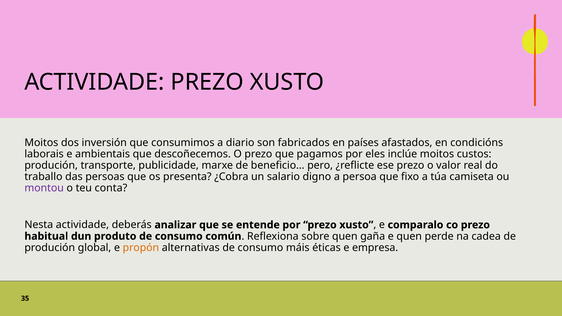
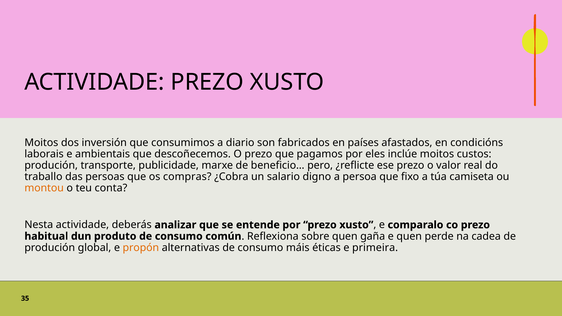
presenta: presenta -> compras
montou colour: purple -> orange
empresa: empresa -> primeira
